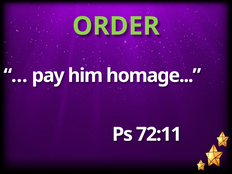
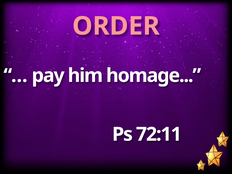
ORDER colour: light green -> pink
